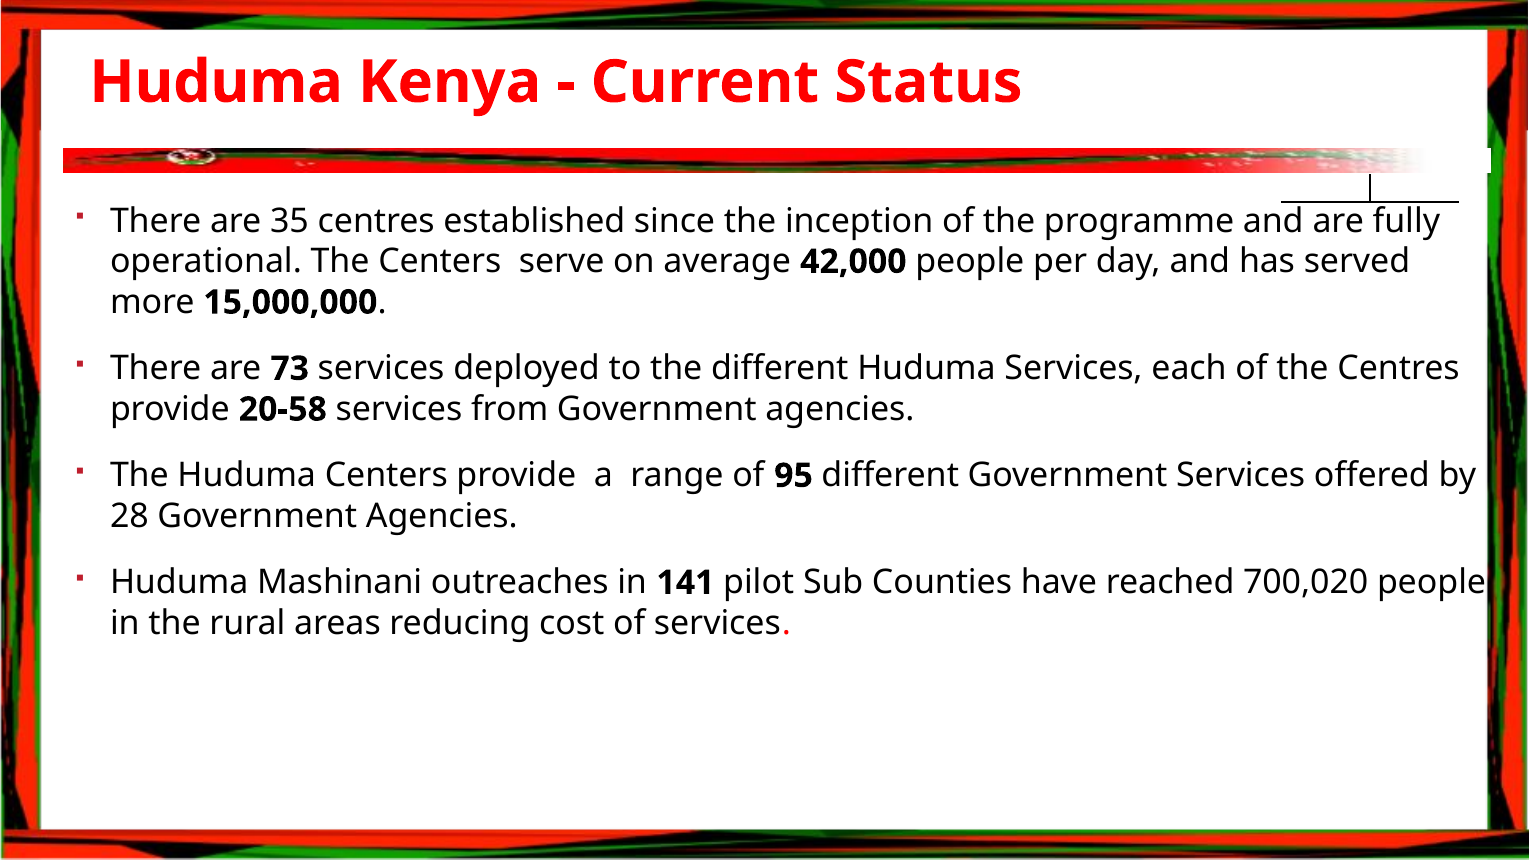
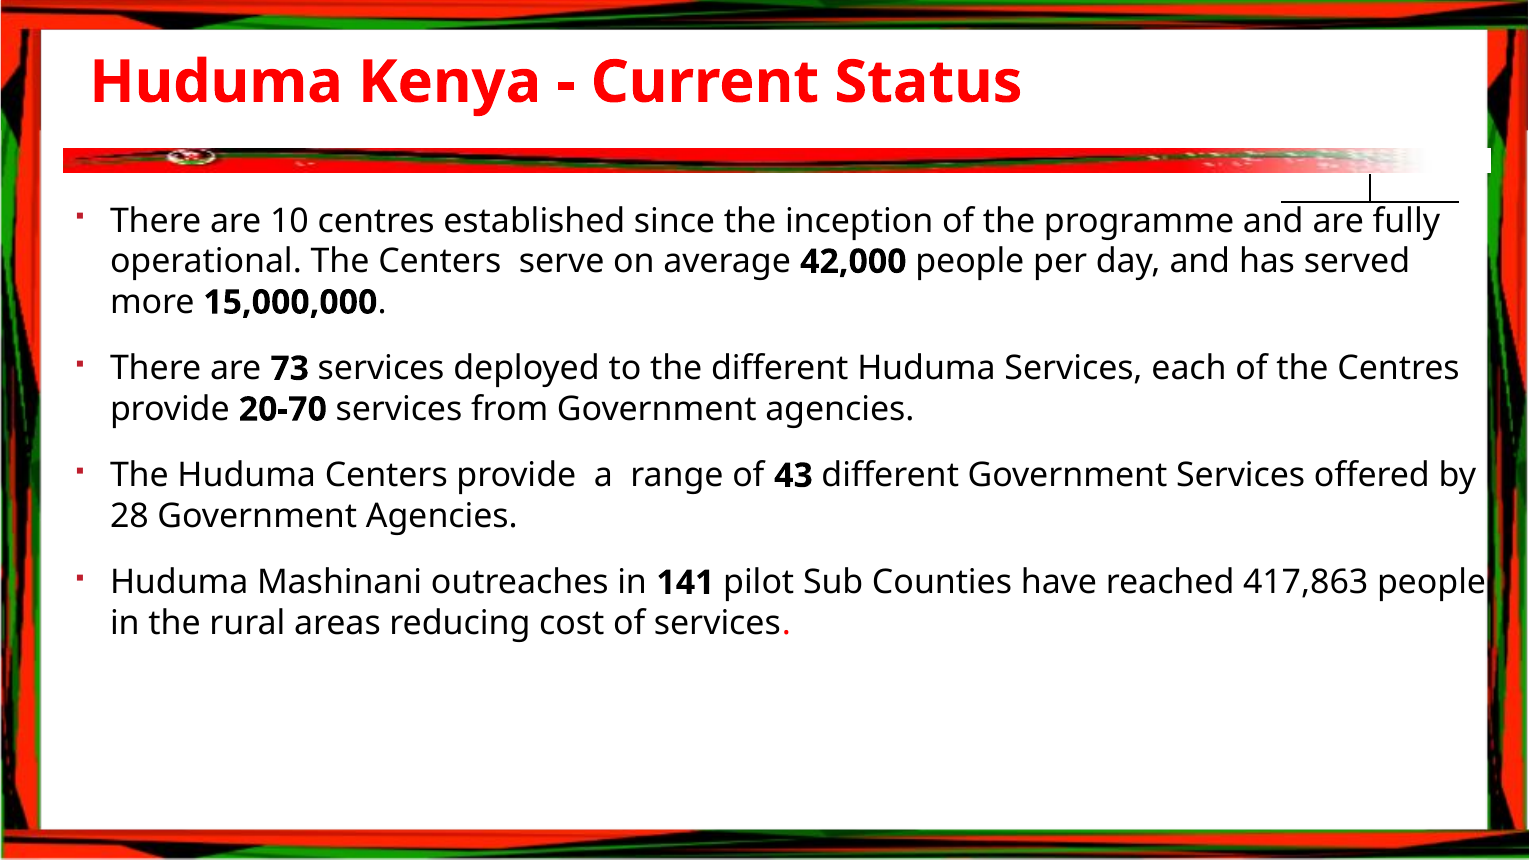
35: 35 -> 10
20-58: 20-58 -> 20-70
95: 95 -> 43
700,020: 700,020 -> 417,863
